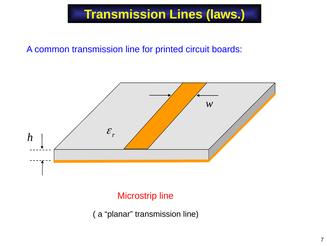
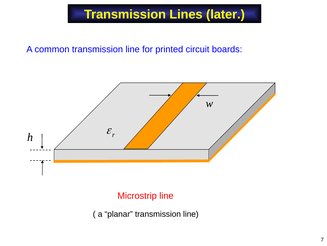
laws: laws -> later
